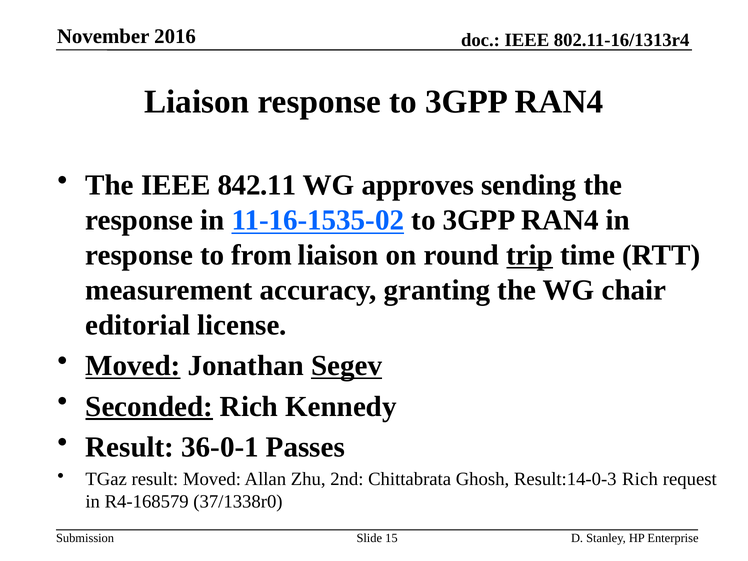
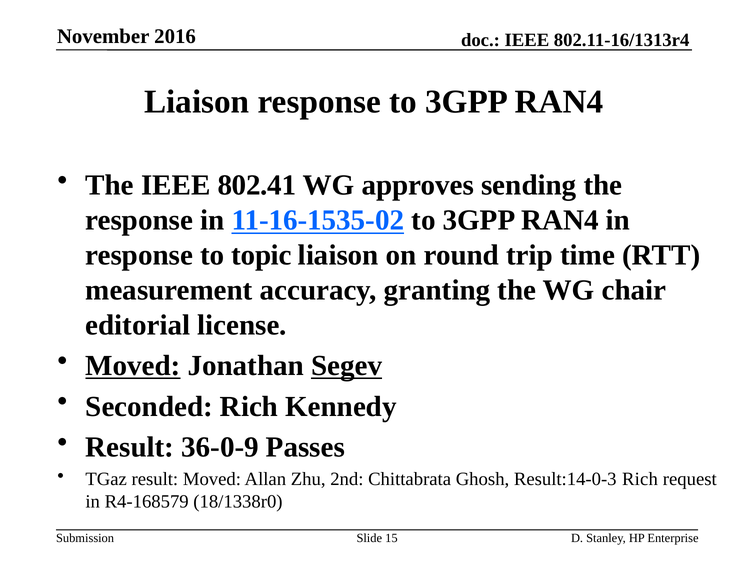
842.11: 842.11 -> 802.41
from: from -> topic
trip underline: present -> none
Seconded underline: present -> none
36-0-1: 36-0-1 -> 36-0-9
37/1338r0: 37/1338r0 -> 18/1338r0
